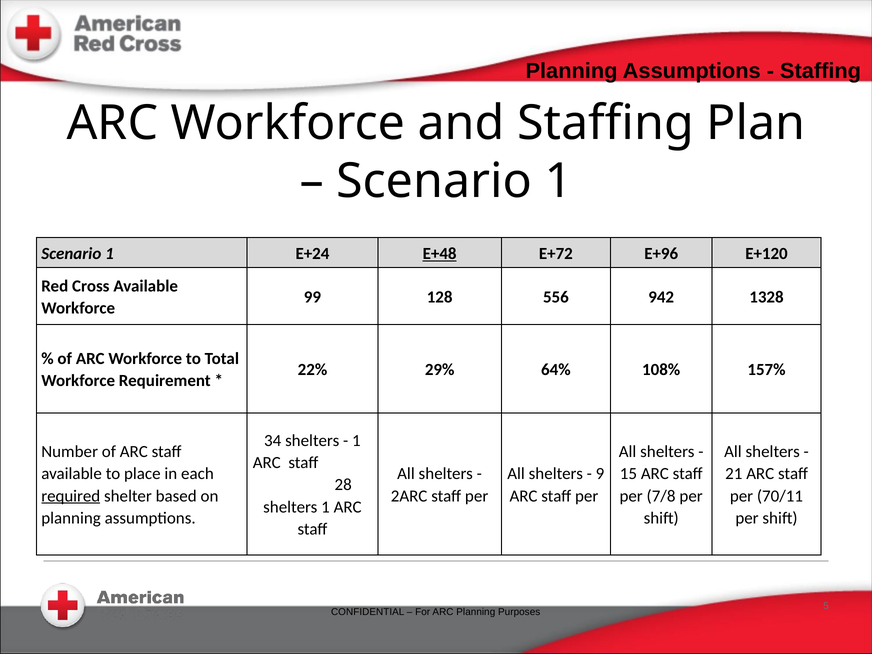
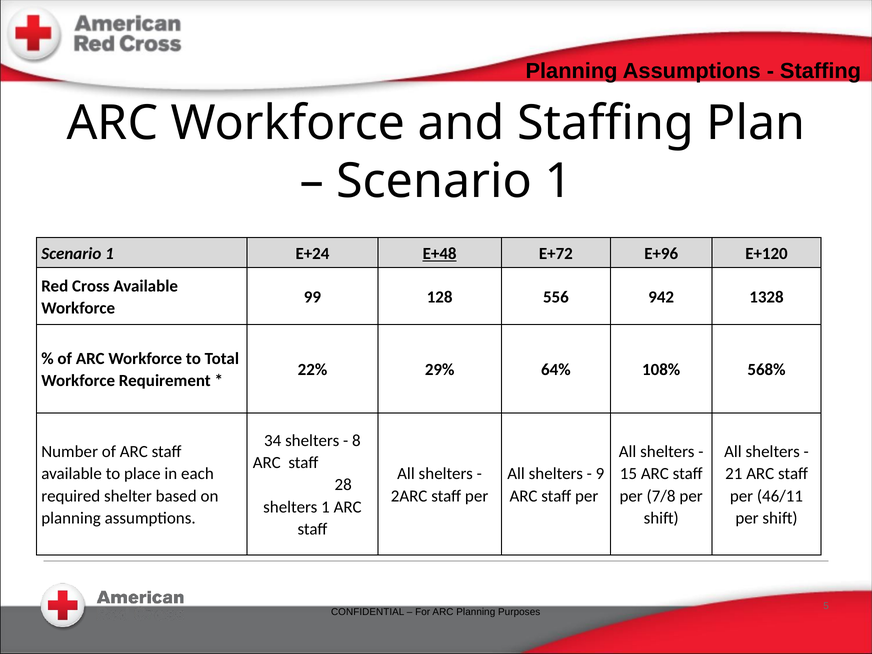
157%: 157% -> 568%
1 at (356, 441): 1 -> 8
required underline: present -> none
70/11: 70/11 -> 46/11
